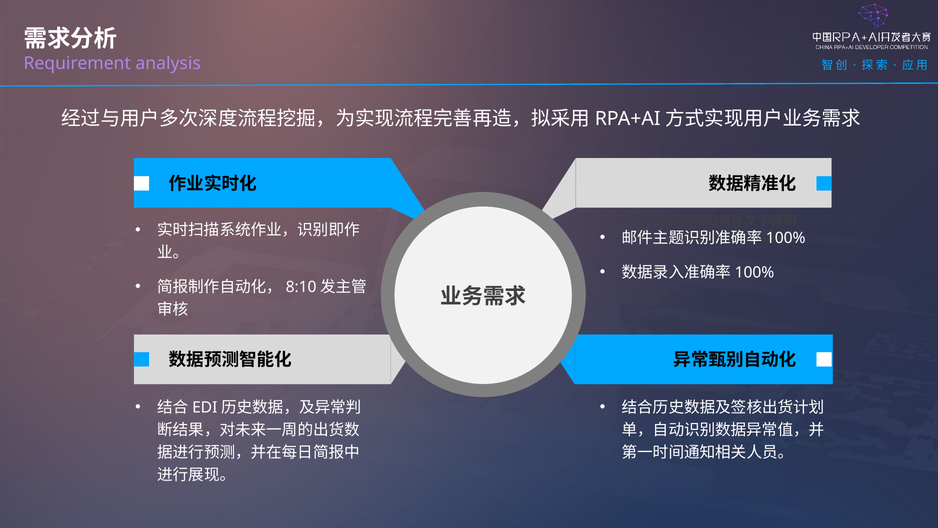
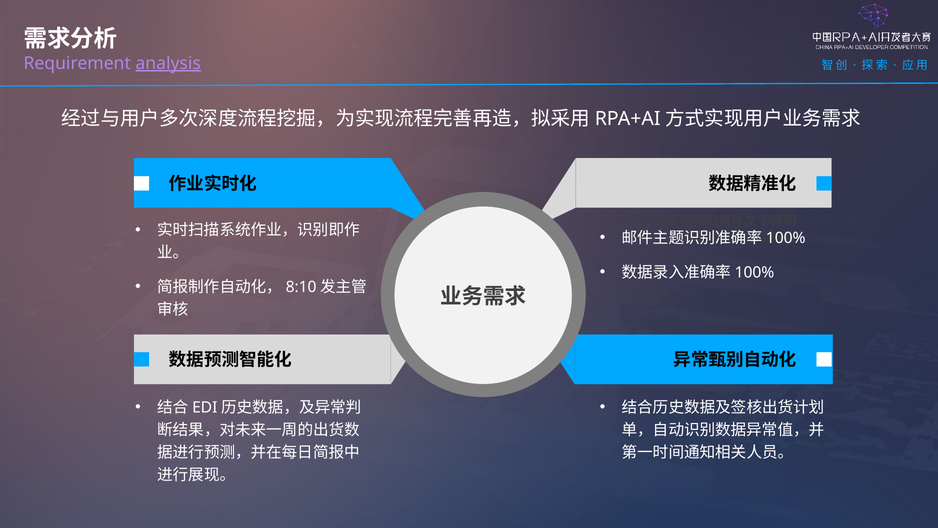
analysis underline: none -> present
